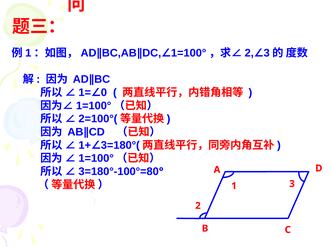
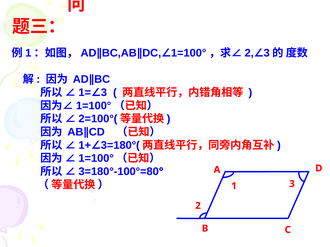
0 at (104, 93): 0 -> 3
